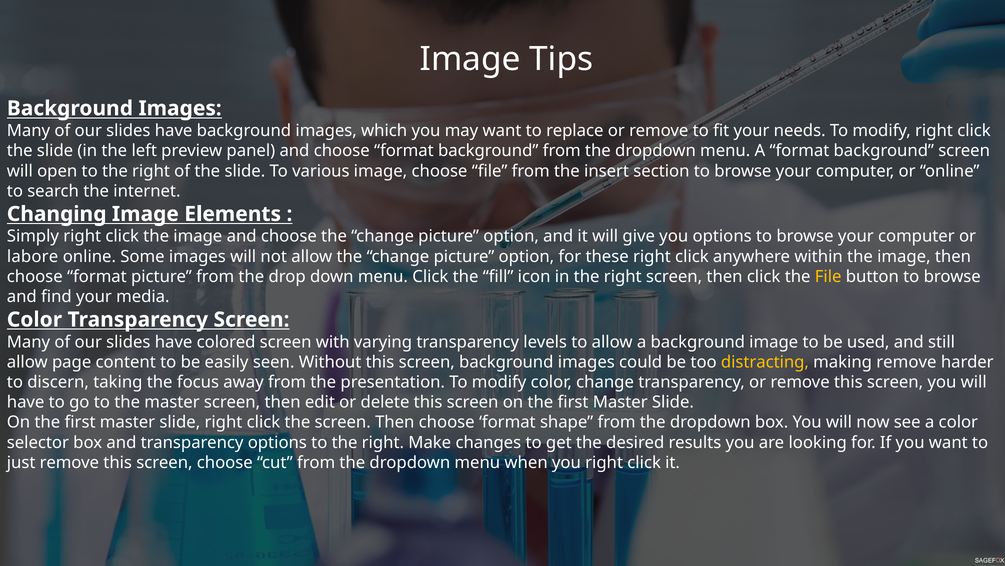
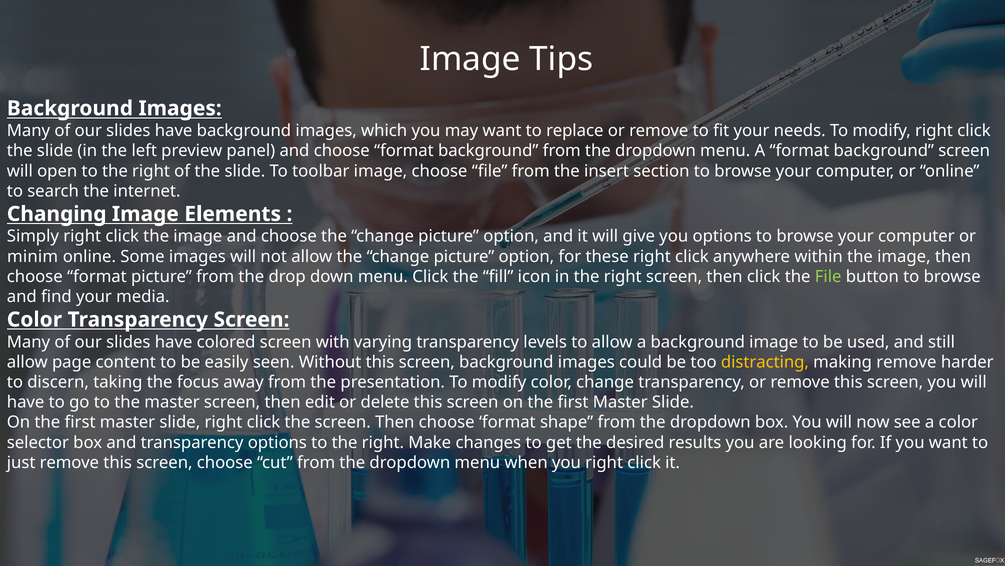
various: various -> toolbar
labore: labore -> minim
File at (828, 276) colour: yellow -> light green
